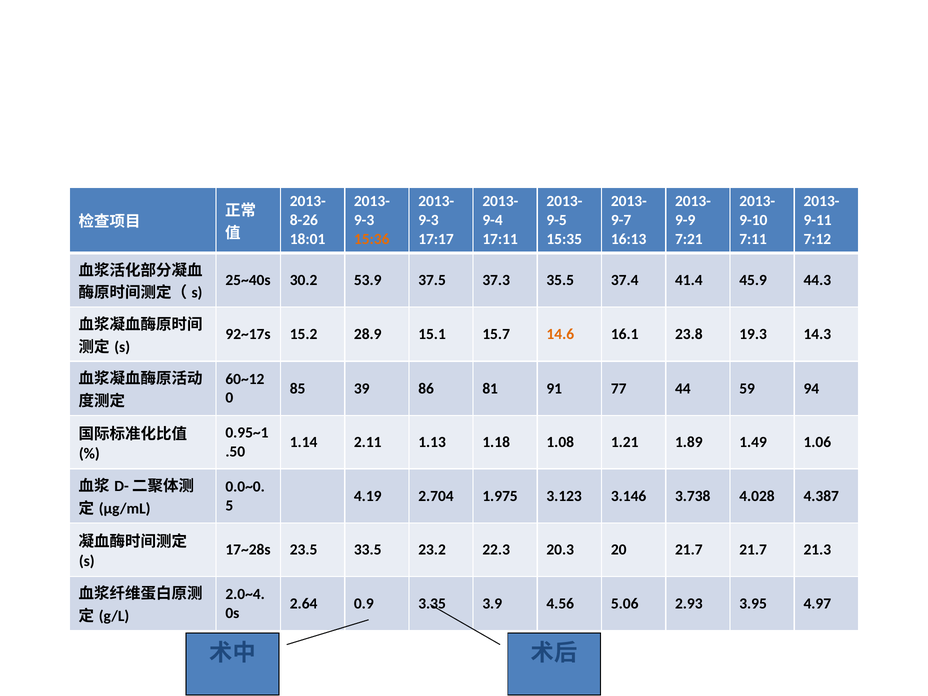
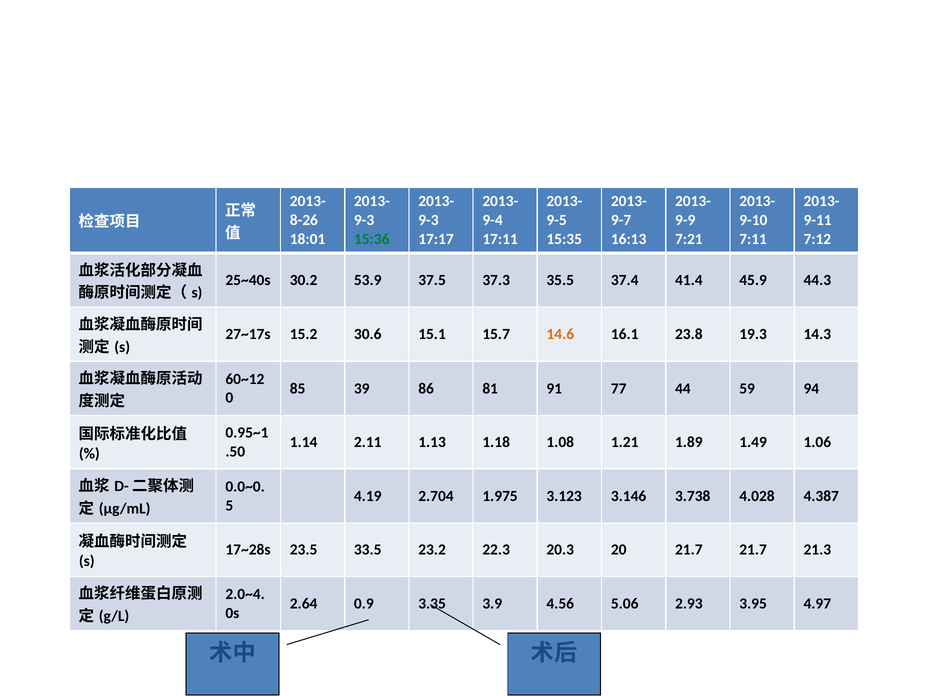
15:36 colour: orange -> green
92~17s: 92~17s -> 27~17s
28.9: 28.9 -> 30.6
